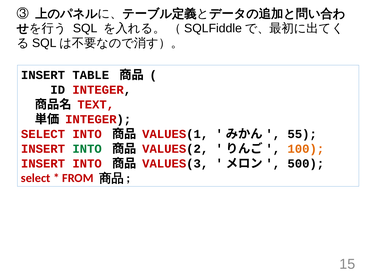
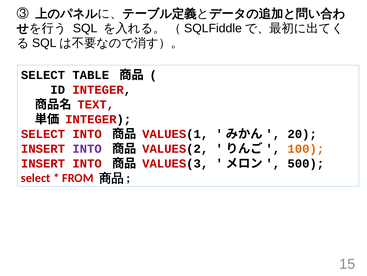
INSERT at (43, 75): INSERT -> SELECT
55: 55 -> 20
INTO at (87, 148) colour: green -> purple
